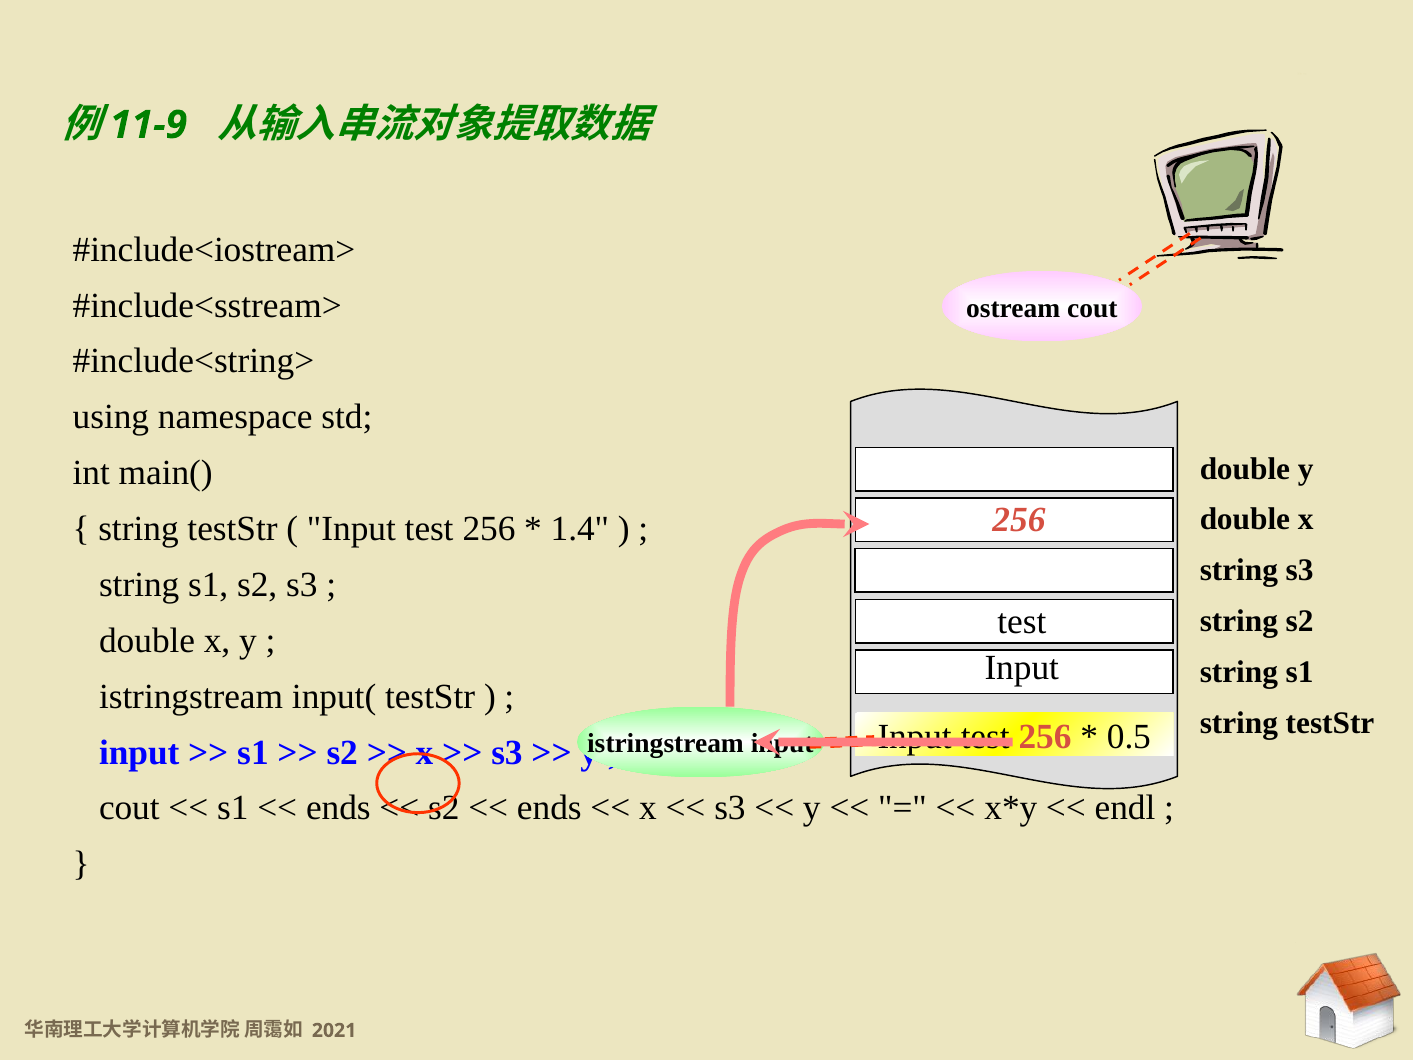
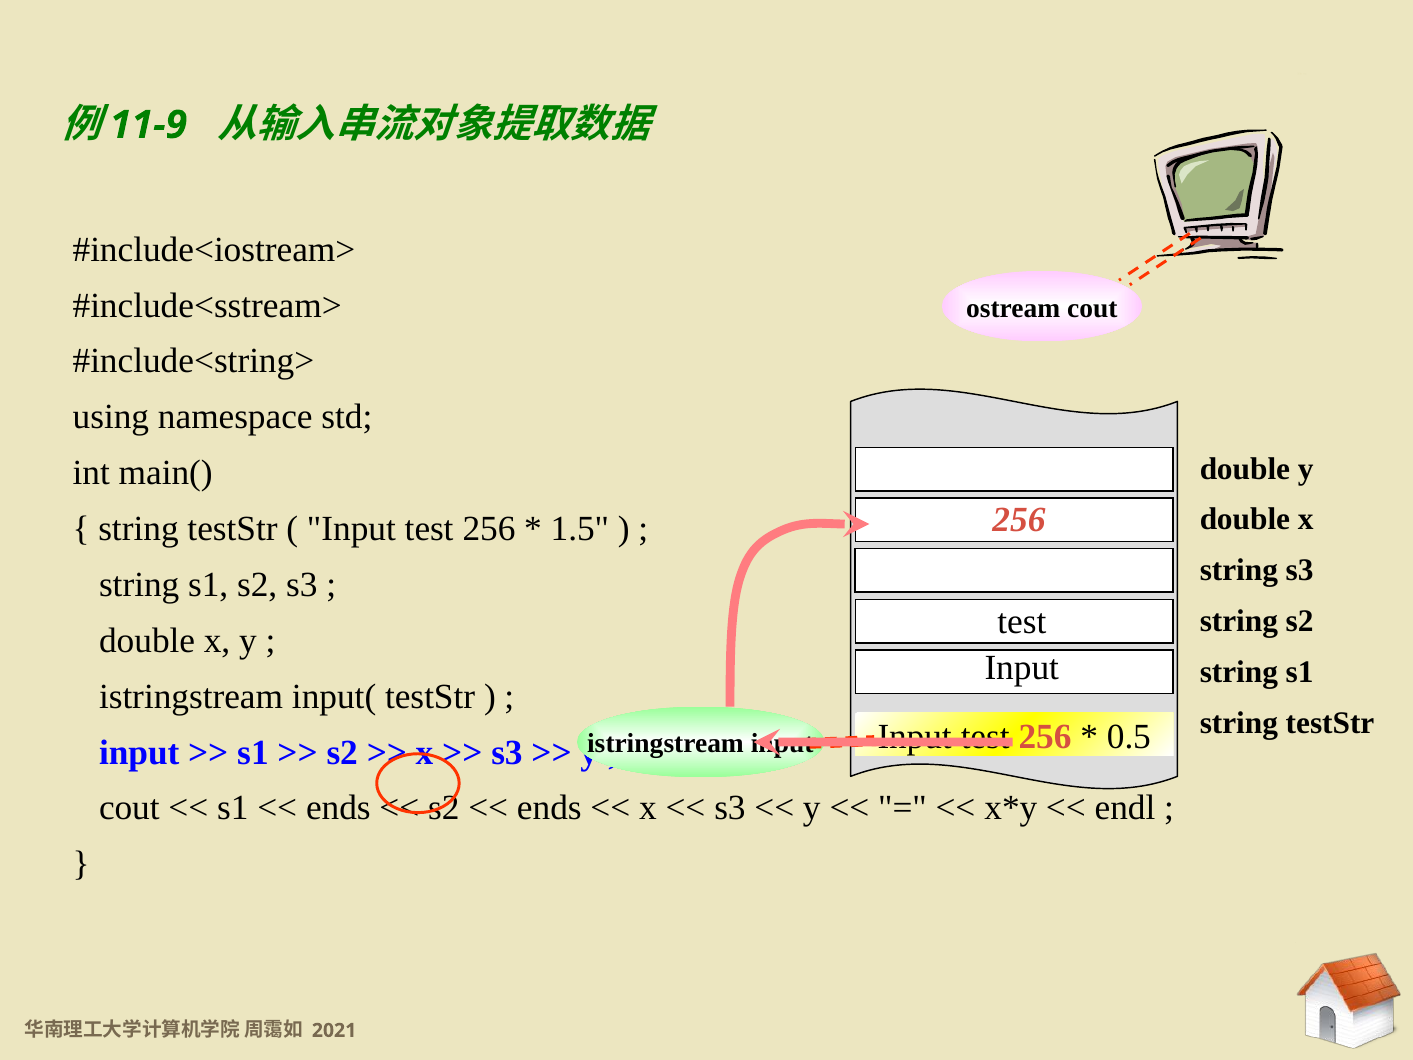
1.4: 1.4 -> 1.5
